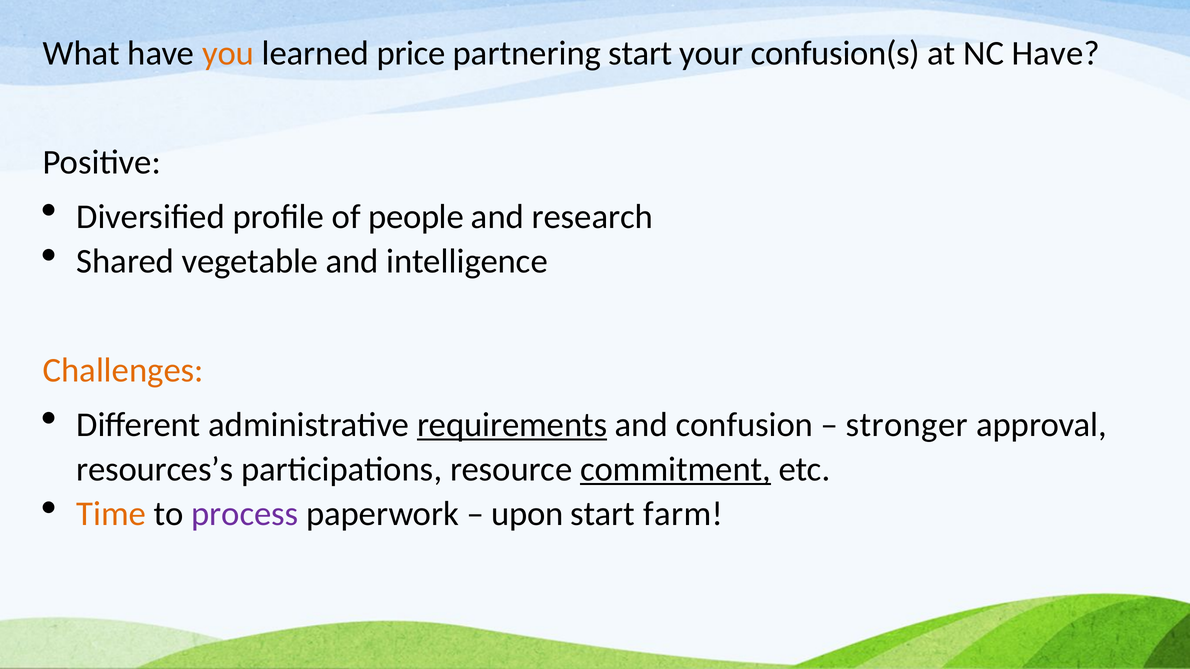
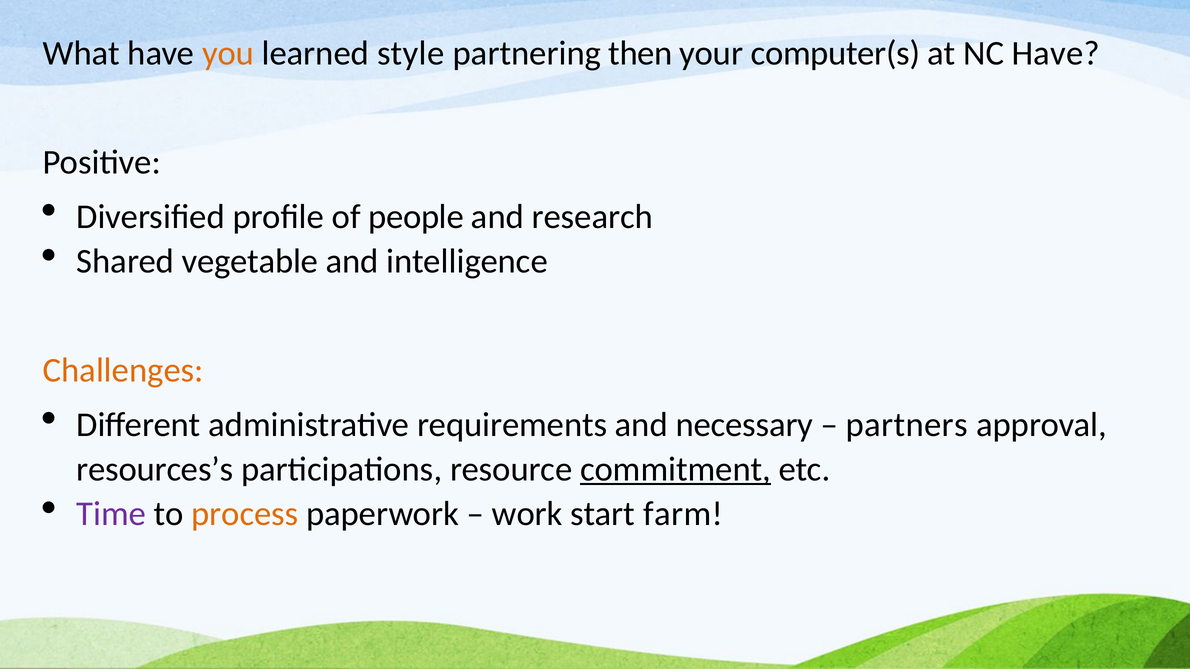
price: price -> style
partnering start: start -> then
confusion(s: confusion(s -> computer(s
requirements underline: present -> none
confusion: confusion -> necessary
stronger: stronger -> partners
Time colour: orange -> purple
process colour: purple -> orange
upon: upon -> work
